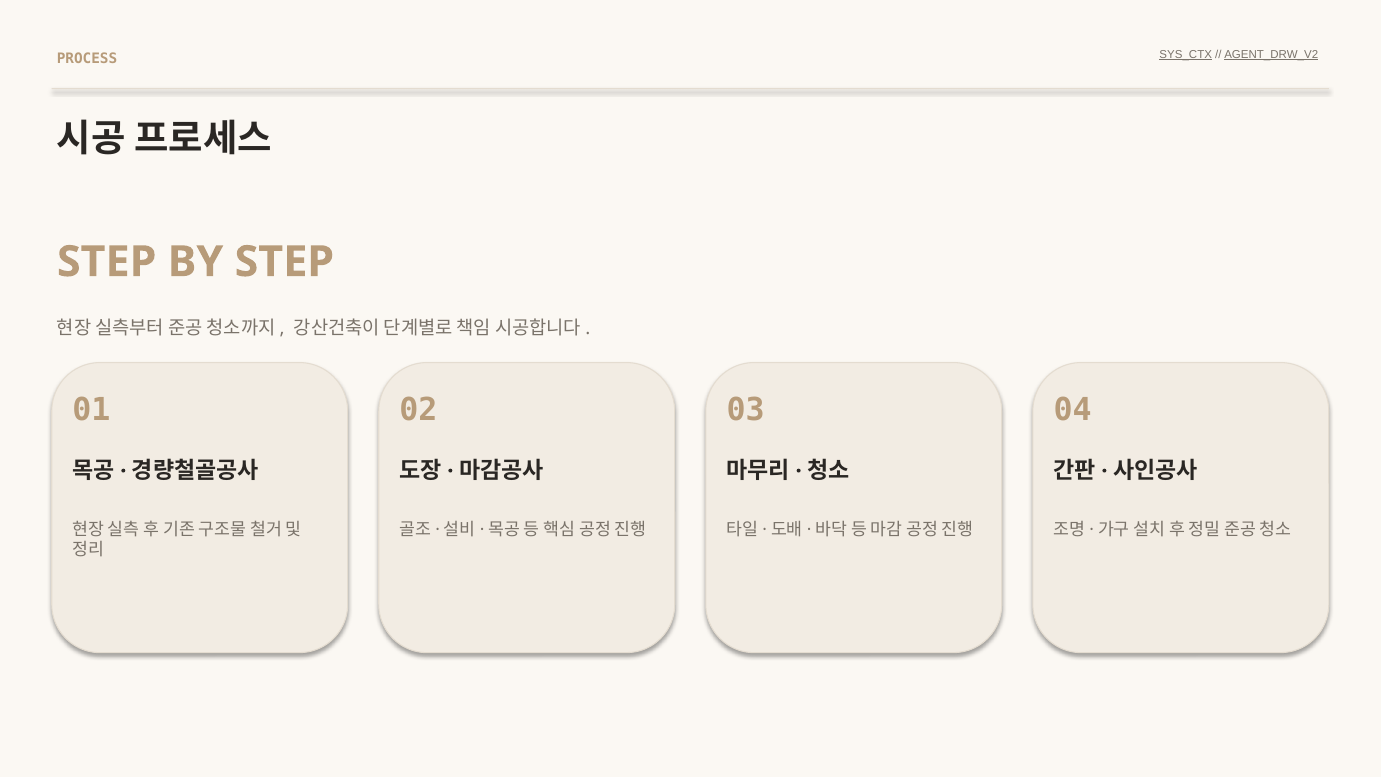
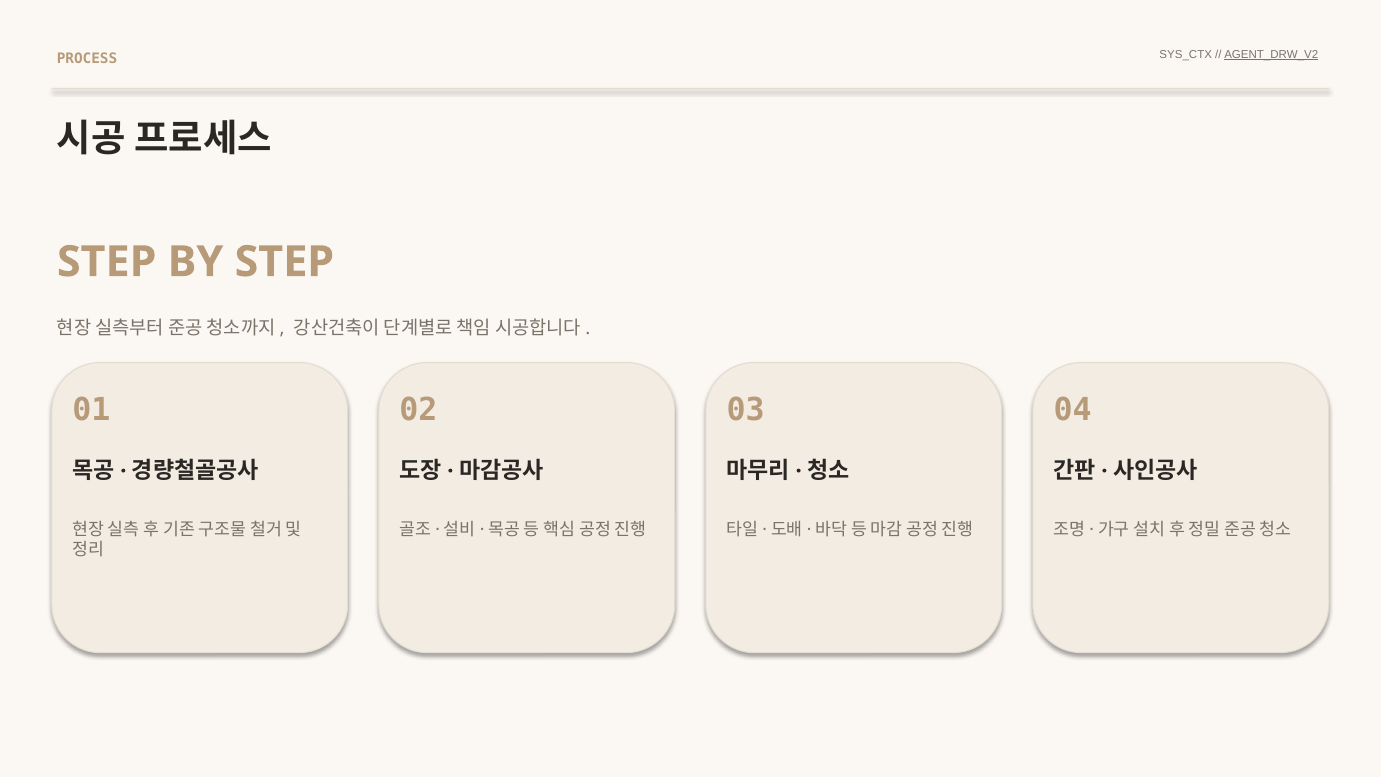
SYS_CTX underline: present -> none
